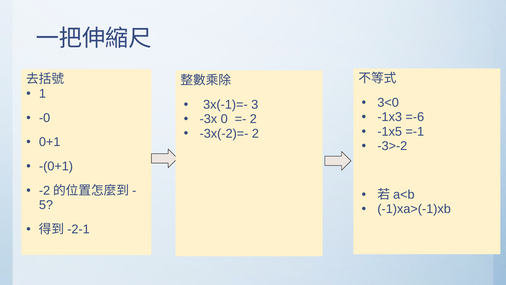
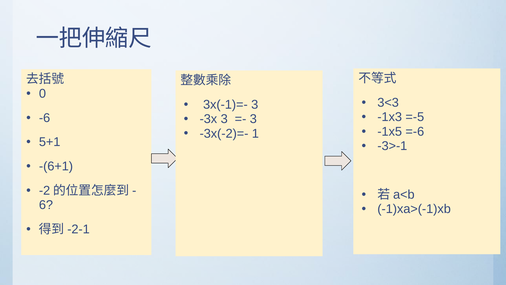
1: 1 -> 0
3<0: 3<0 -> 3<3
=-6: =-6 -> =-5
-0: -0 -> -6
-3x 0: 0 -> 3
2 at (253, 119): 2 -> 3
=-1: =-1 -> =-6
-3x(-2)=- 2: 2 -> 1
0+1: 0+1 -> 5+1
-3>-2: -3>-2 -> -3>-1
-(0+1: -(0+1 -> -(6+1
5: 5 -> 6
